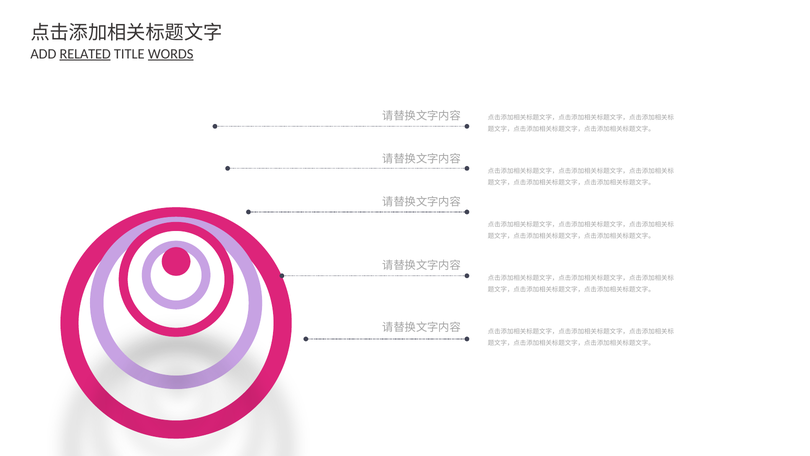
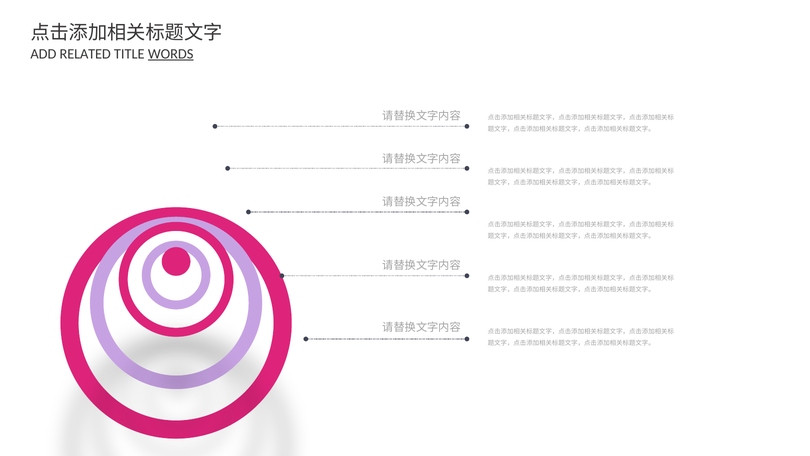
RELATED underline: present -> none
